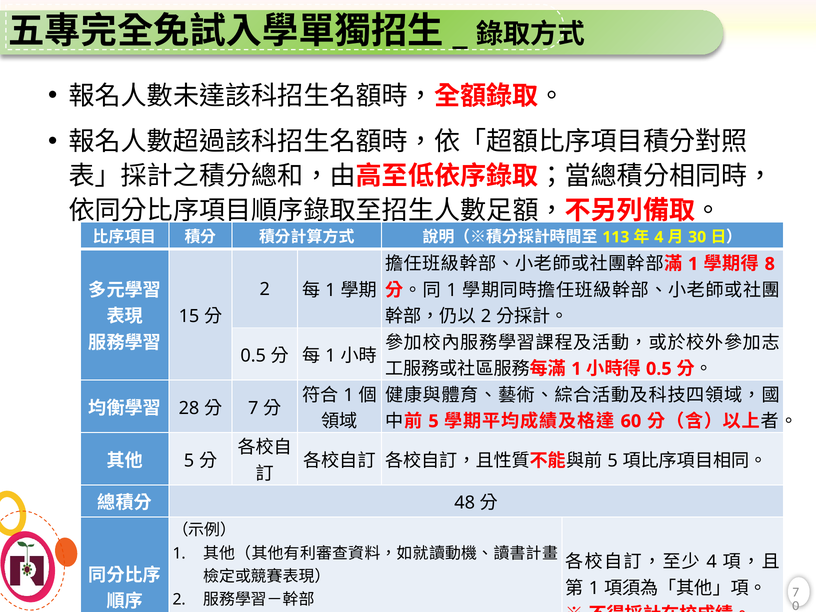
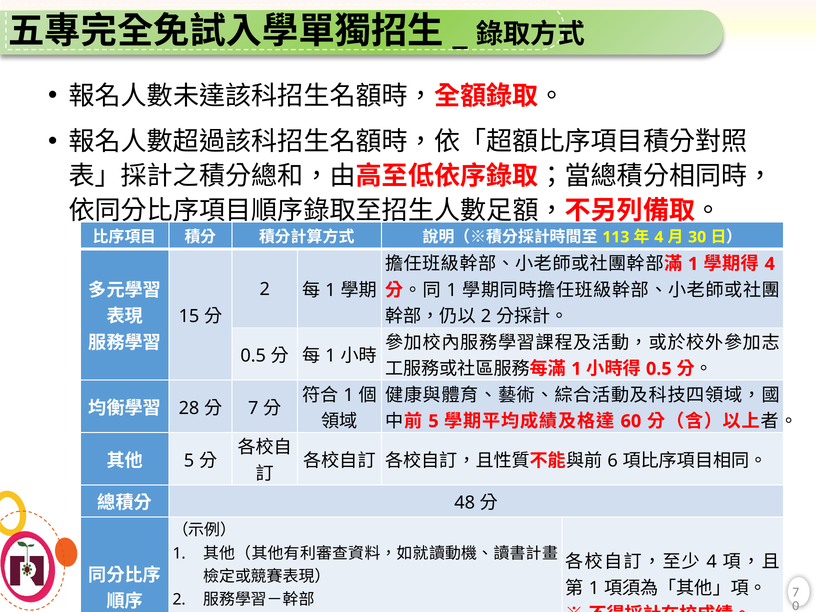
8 at (770, 264): 8 -> 4
5 at (613, 461): 5 -> 6
